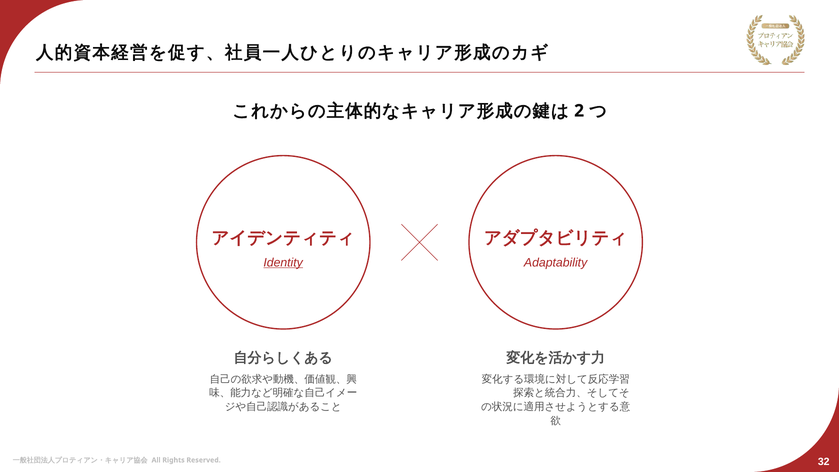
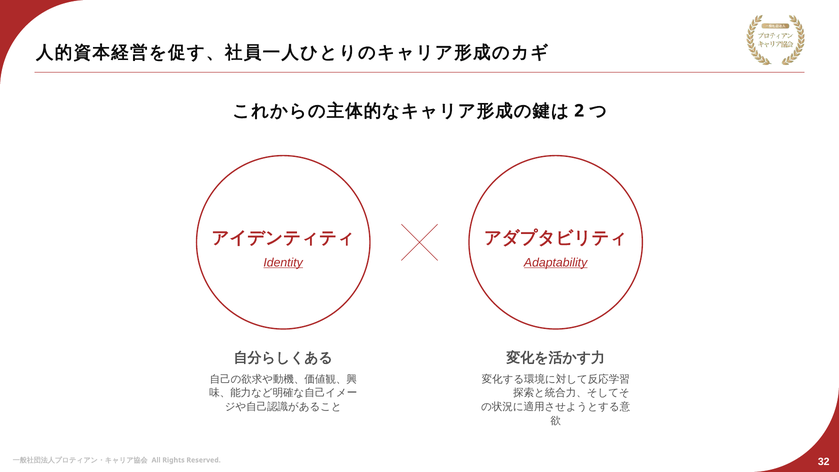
Adaptability underline: none -> present
